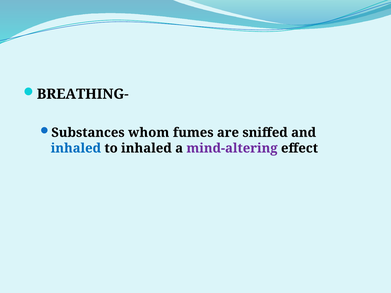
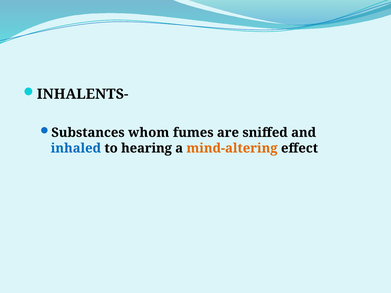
BREATHING-: BREATHING- -> INHALENTS-
to inhaled: inhaled -> hearing
mind-altering colour: purple -> orange
